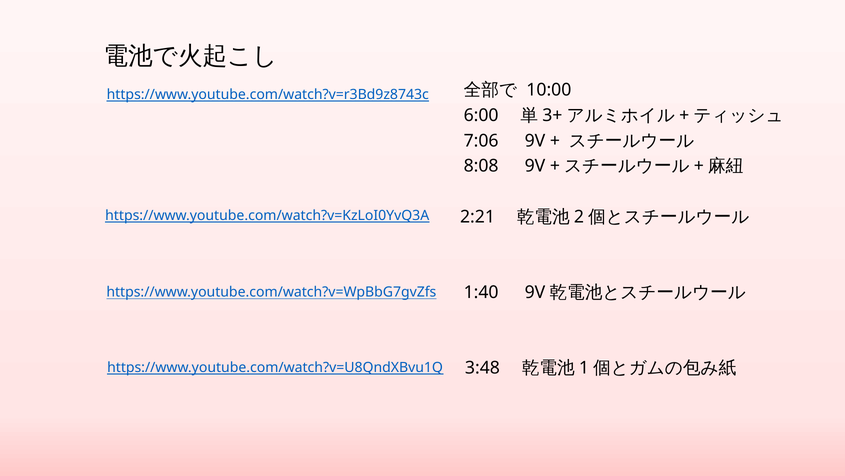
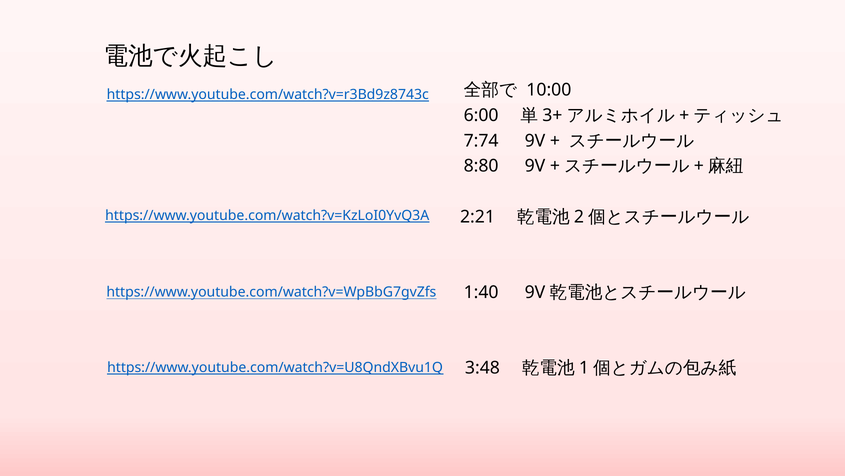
7:06: 7:06 -> 7:74
8:08: 8:08 -> 8:80
